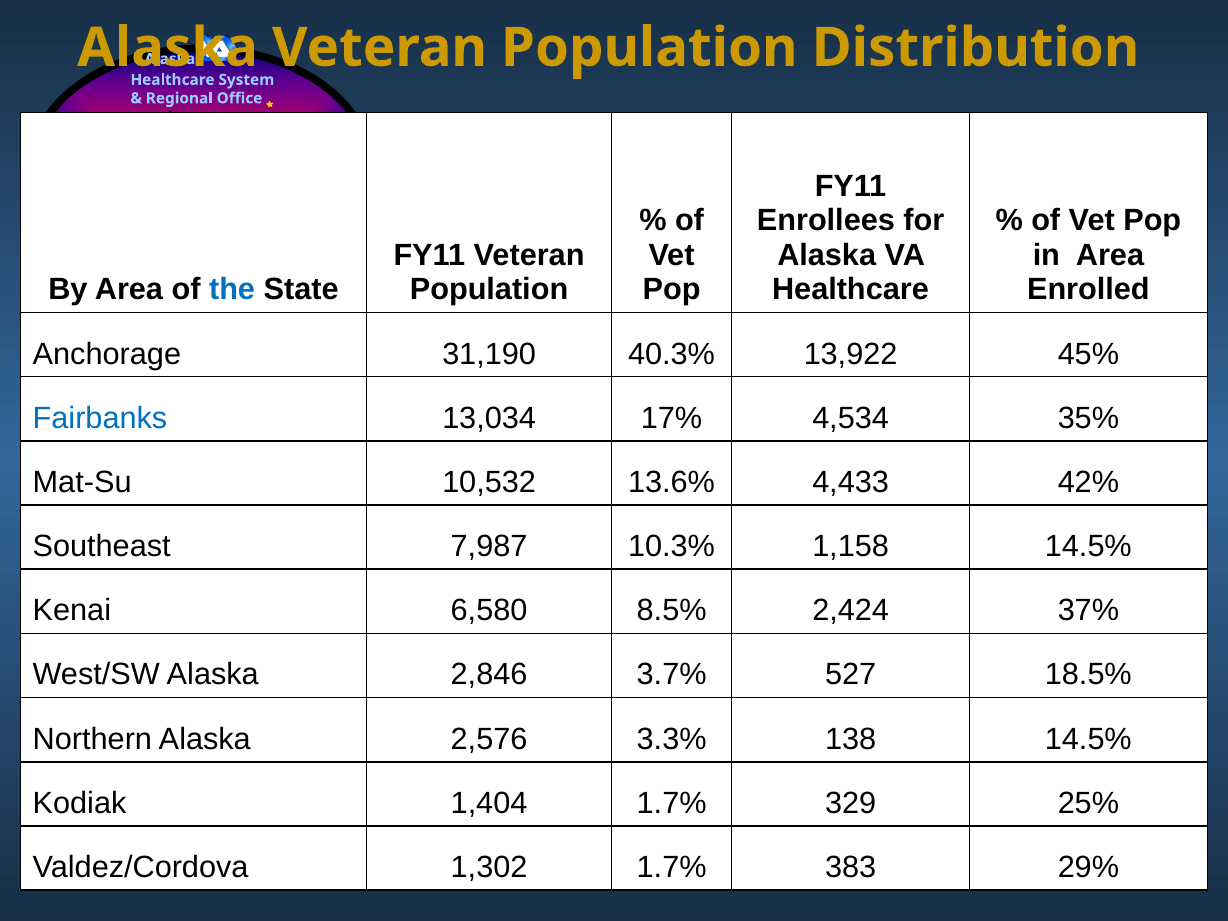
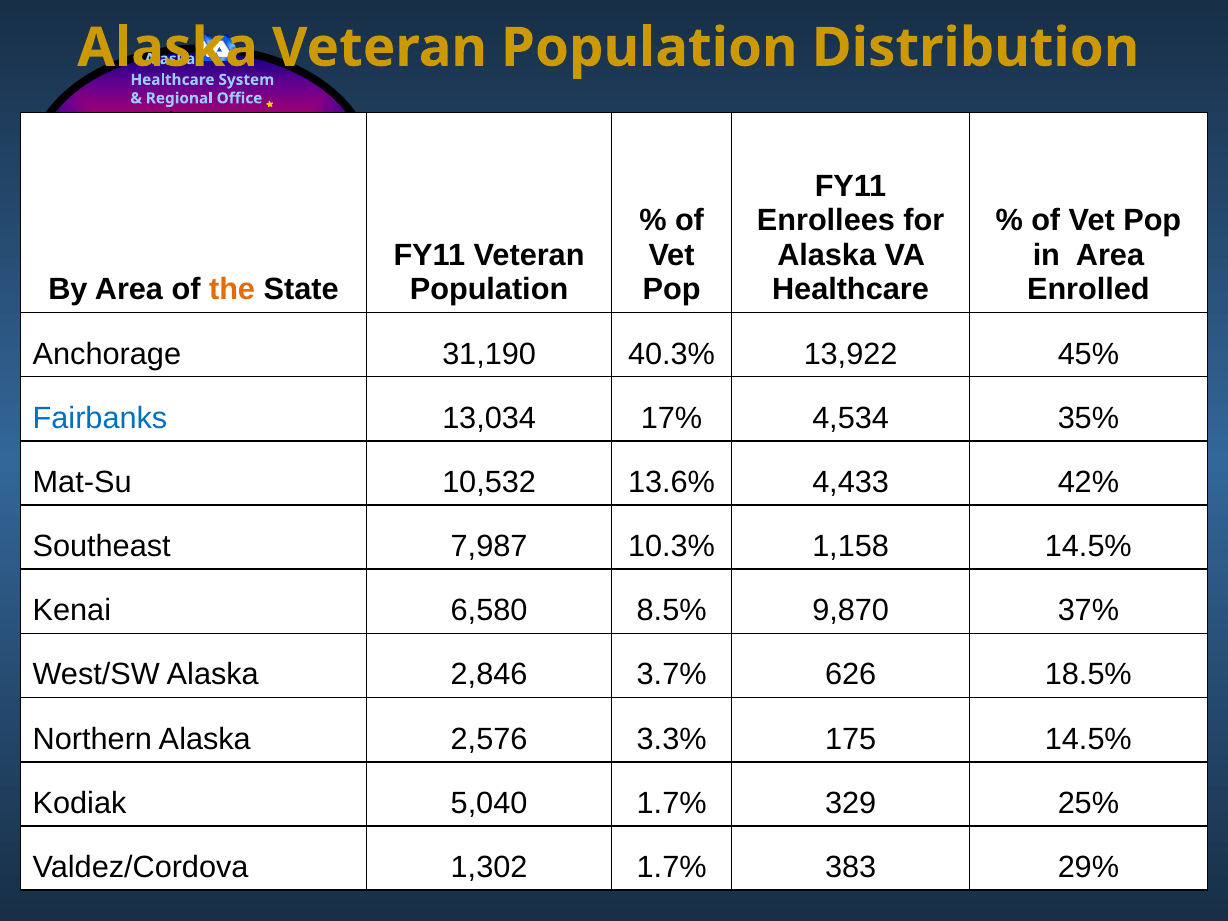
the colour: blue -> orange
2,424: 2,424 -> 9,870
527: 527 -> 626
138: 138 -> 175
1,404: 1,404 -> 5,040
